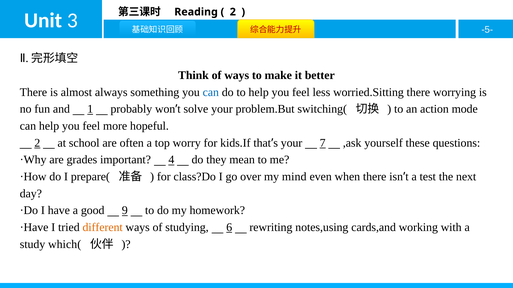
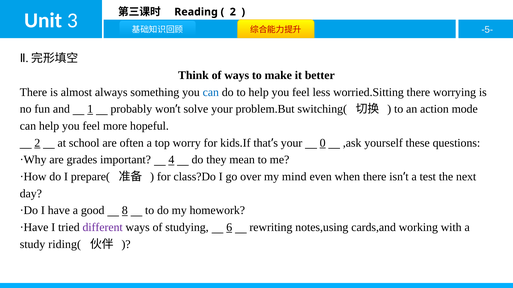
7: 7 -> 0
9: 9 -> 8
different colour: orange -> purple
which(: which( -> riding(
